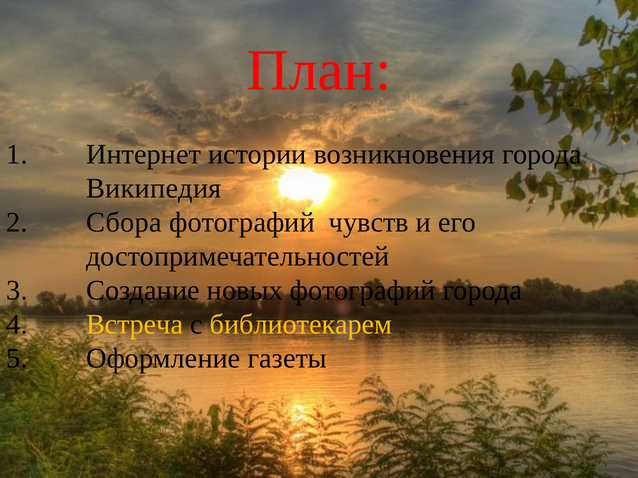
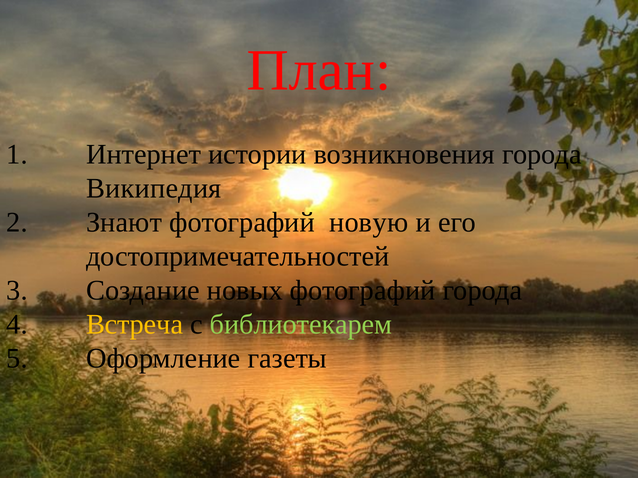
Сбора: Сбора -> Знают
чувств: чувств -> новую
библиотекарем colour: yellow -> light green
